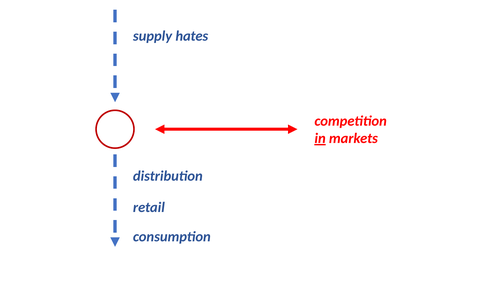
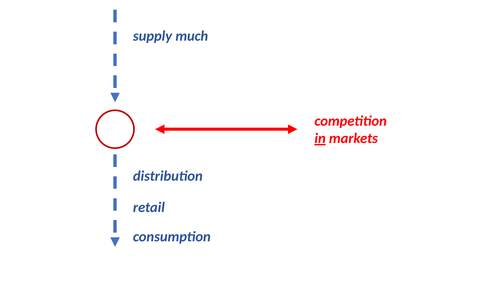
hates: hates -> much
